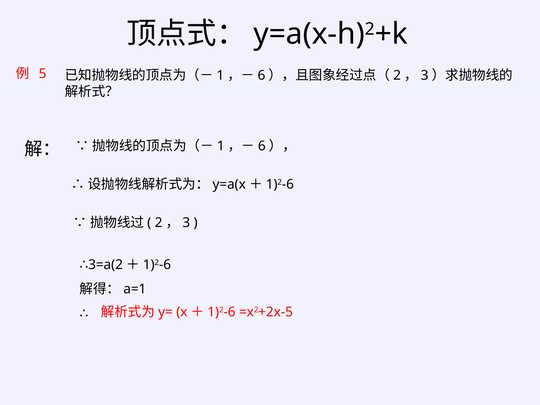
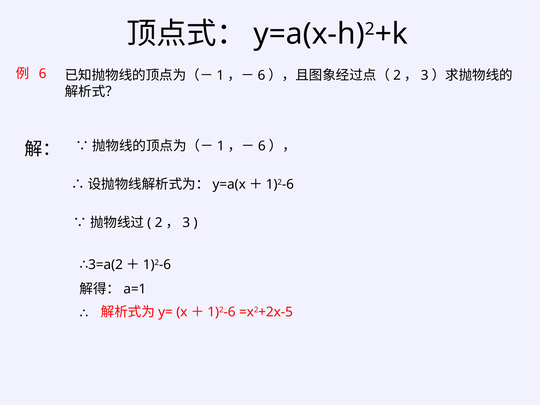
5: 5 -> 6
